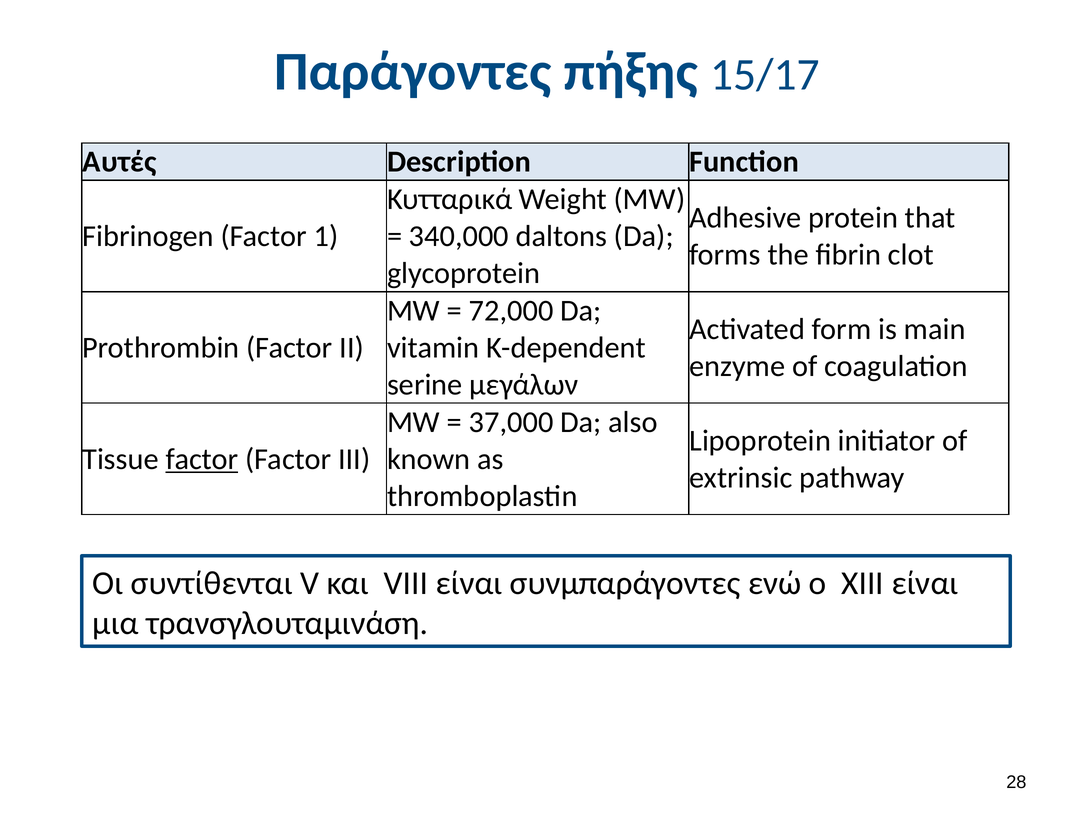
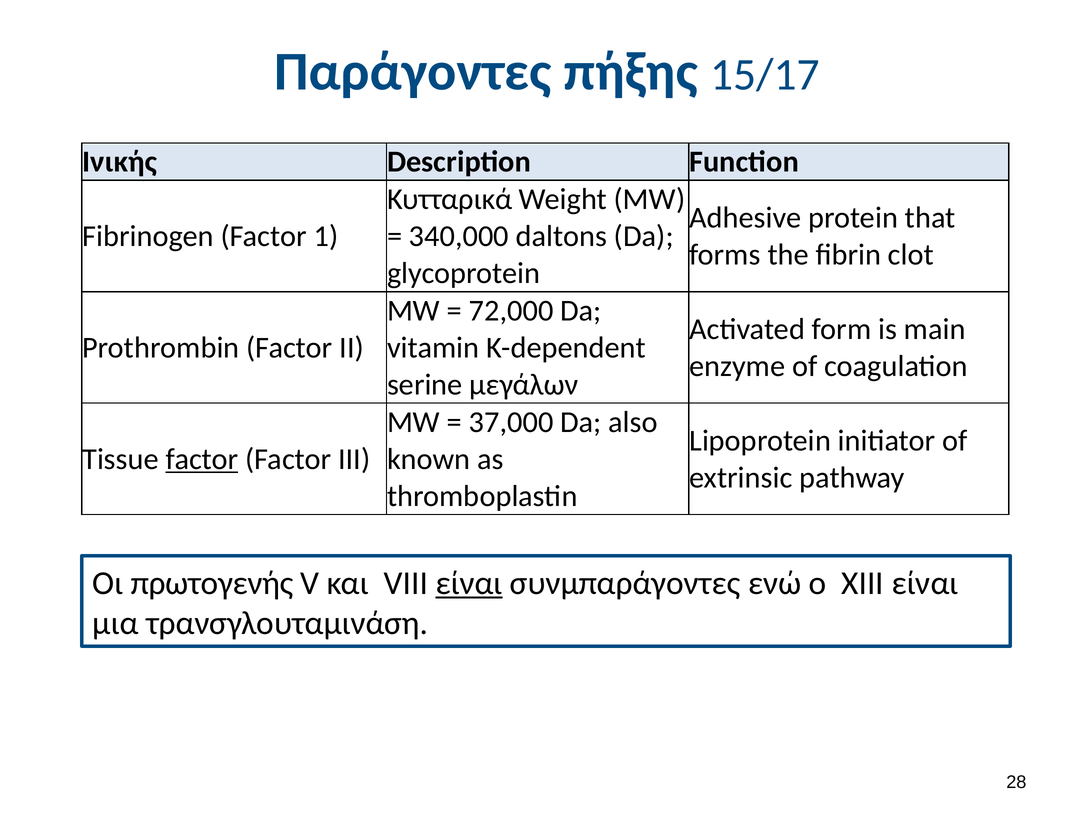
Αυτές: Αυτές -> Ινικής
συντίθενται: συντίθενται -> πρωτογενής
είναι at (469, 583) underline: none -> present
